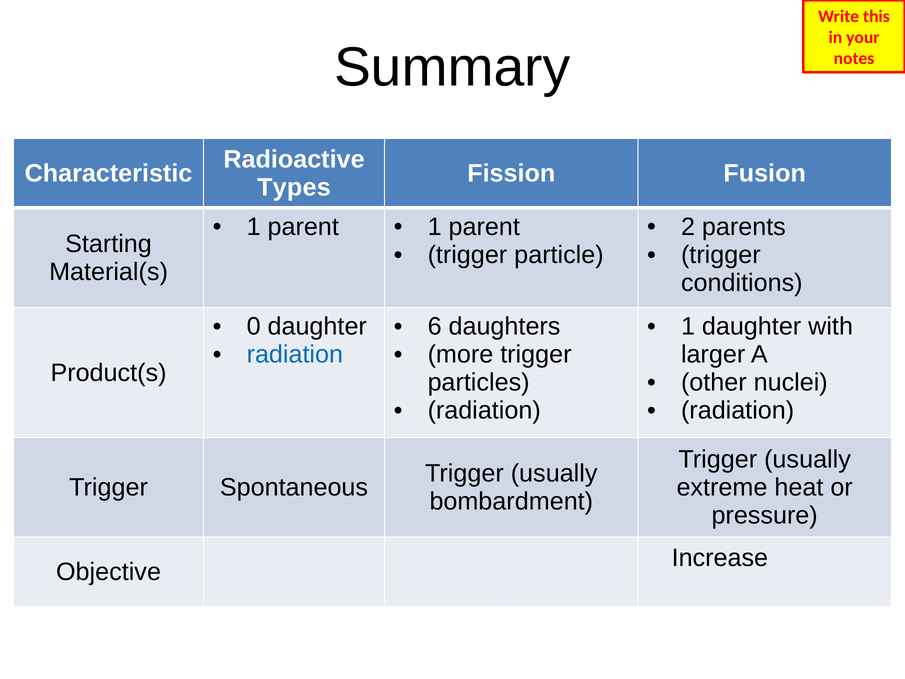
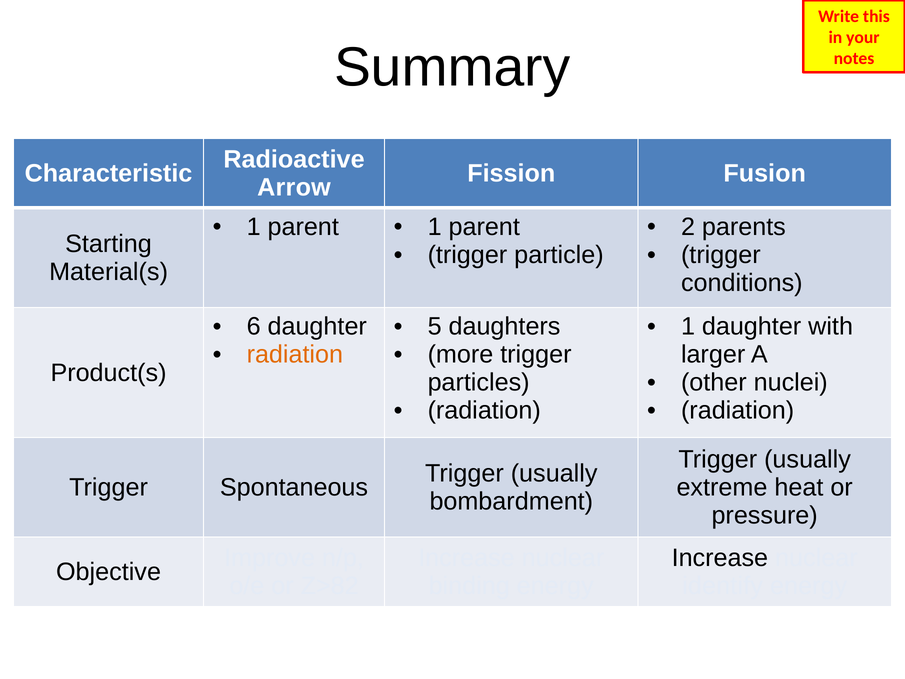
Types: Types -> Arrow
0: 0 -> 6
6: 6 -> 5
radiation at (295, 354) colour: blue -> orange
